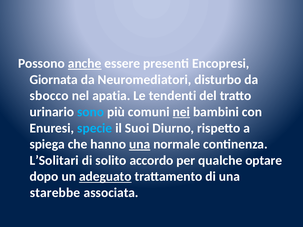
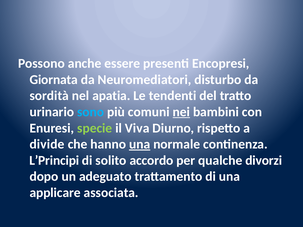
anche underline: present -> none
sbocco: sbocco -> sordità
specie colour: light blue -> light green
Suoi: Suoi -> Viva
spiega: spiega -> divide
L’Solitari: L’Solitari -> L’Principi
optare: optare -> divorzi
adeguato underline: present -> none
starebbe: starebbe -> applicare
